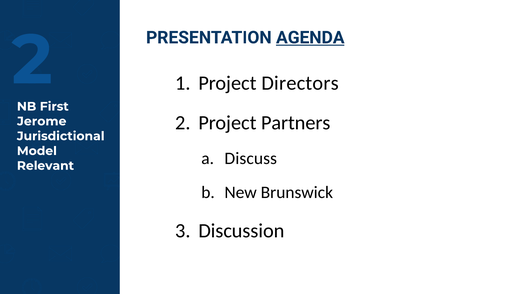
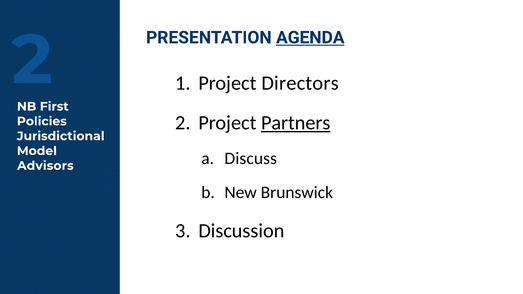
Partners underline: none -> present
Jerome: Jerome -> Policies
Relevant: Relevant -> Advisors
